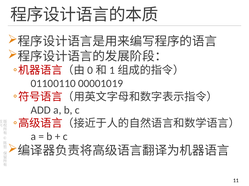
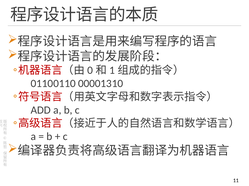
00001019: 00001019 -> 00001310
